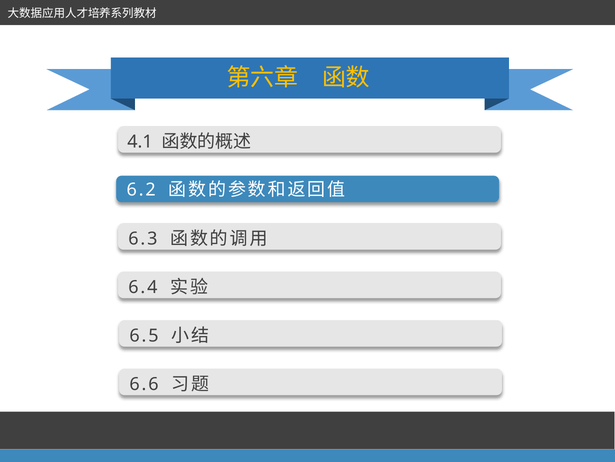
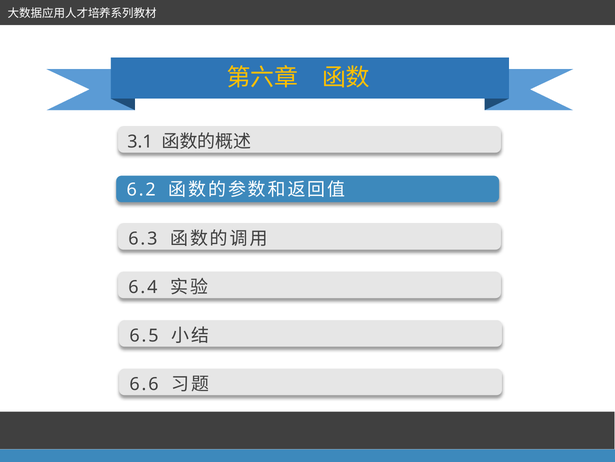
4.1: 4.1 -> 3.1
